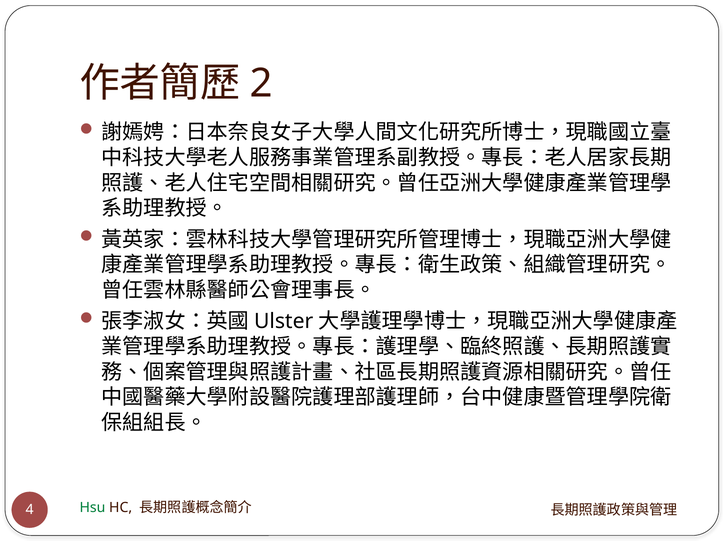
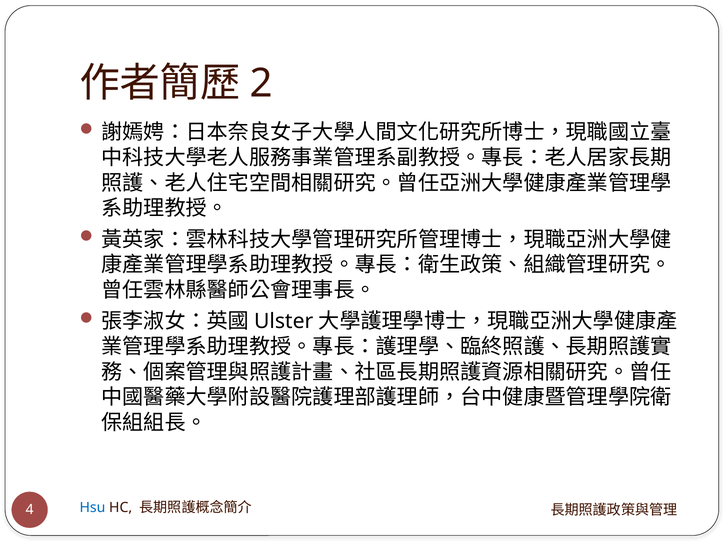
Hsu colour: green -> blue
